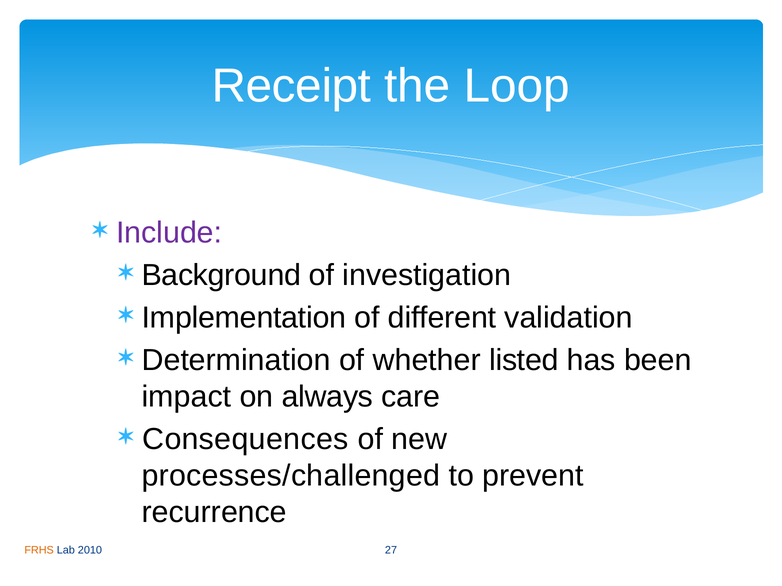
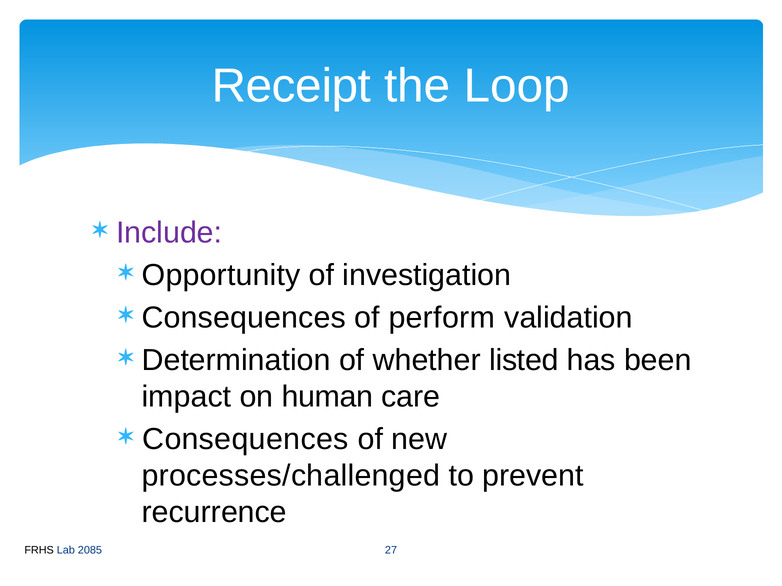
Background: Background -> Opportunity
Implementation at (244, 318): Implementation -> Consequences
different: different -> perform
always: always -> human
FRHS colour: orange -> black
2010: 2010 -> 2085
